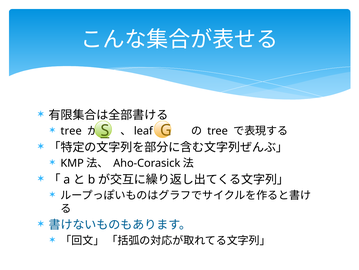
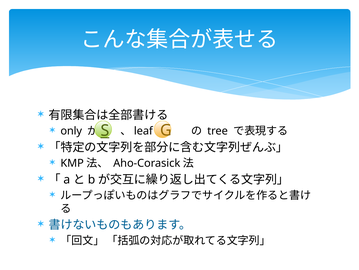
tree at (71, 131): tree -> only
